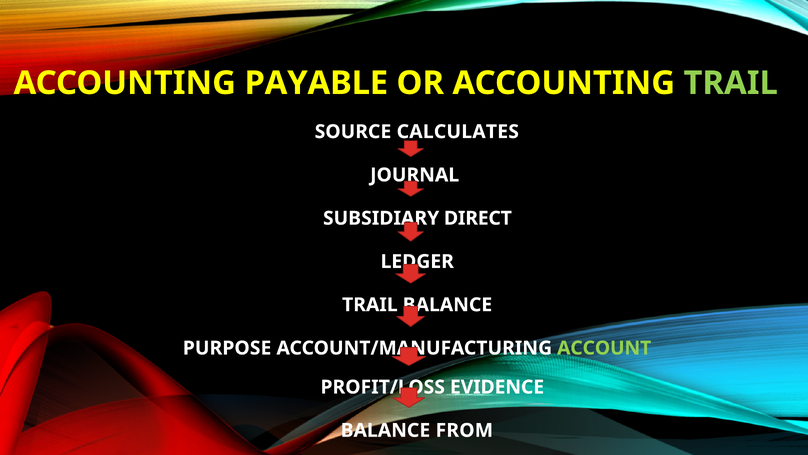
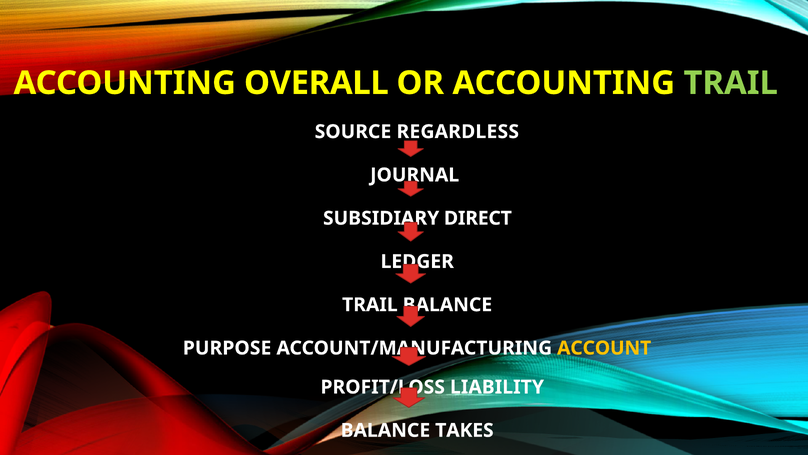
PAYABLE: PAYABLE -> OVERALL
CALCULATES: CALCULATES -> REGARDLESS
ACCOUNT colour: light green -> yellow
EVIDENCE: EVIDENCE -> LIABILITY
FROM: FROM -> TAKES
